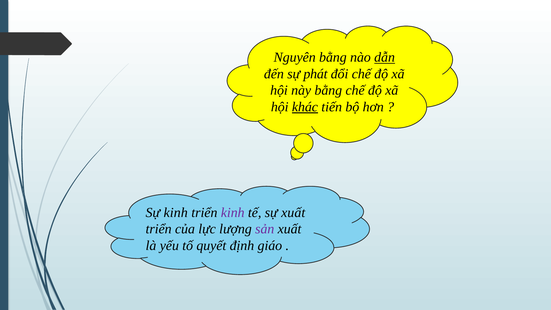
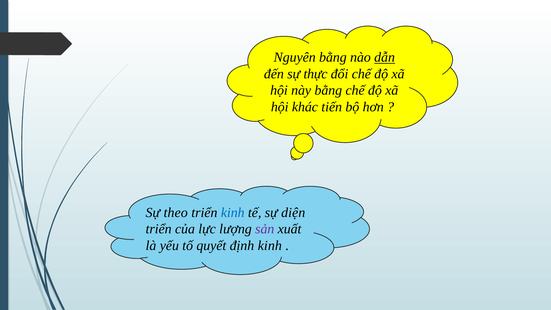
phát: phát -> thực
khác underline: present -> none
Sự kinh: kinh -> theo
kinh at (233, 212) colour: purple -> blue
sự xuất: xuất -> diện
định giáo: giáo -> kinh
